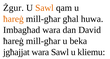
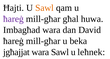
Żgur: Żgur -> Ħajti
ħareġ at (13, 19) colour: orange -> purple
kliemu: kliemu -> leħnek
